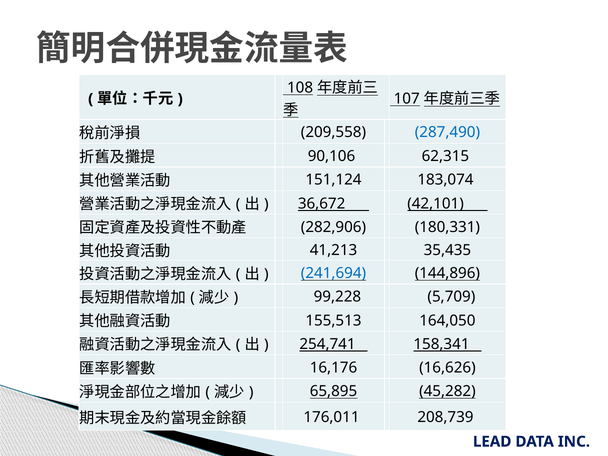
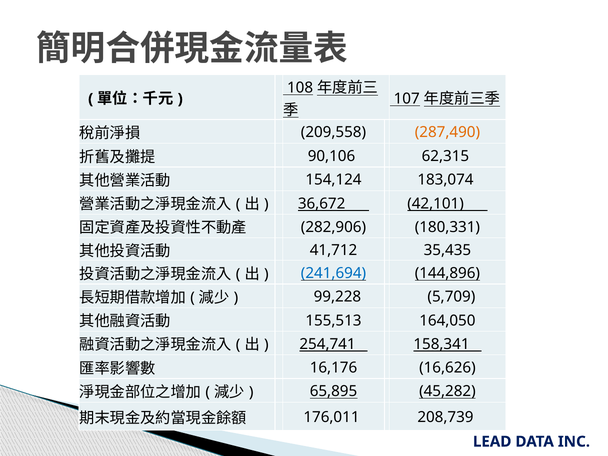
287,490 colour: blue -> orange
151,124: 151,124 -> 154,124
41,213: 41,213 -> 41,712
